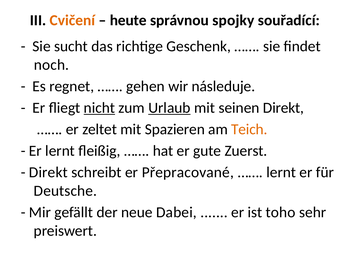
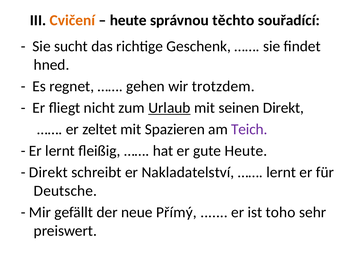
spojky: spojky -> těchto
noch: noch -> hned
následuje: následuje -> trotzdem
nicht underline: present -> none
Teich colour: orange -> purple
gute Zuerst: Zuerst -> Heute
Přepracované: Přepracované -> Nakladatelství
Dabei: Dabei -> Přímý
